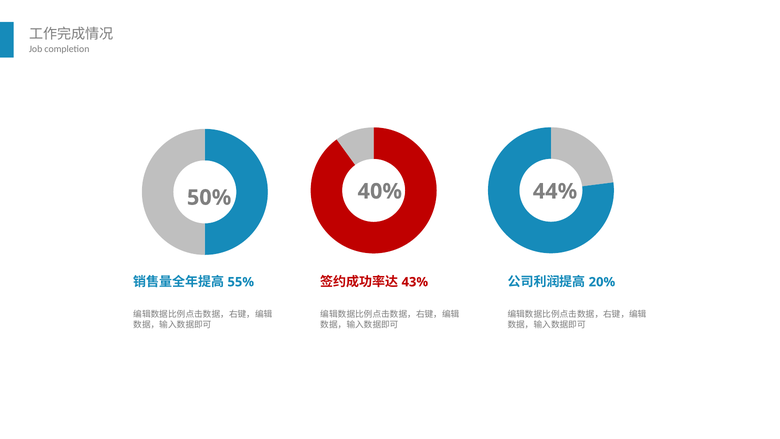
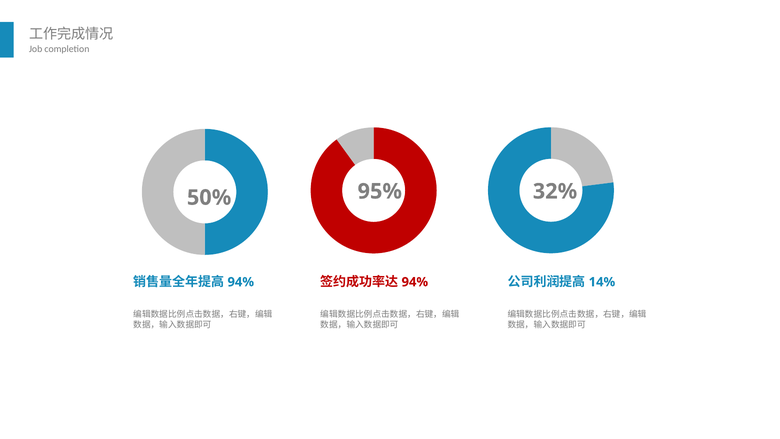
40%: 40% -> 95%
44%: 44% -> 32%
55% at (241, 282): 55% -> 94%
43% at (415, 282): 43% -> 94%
20%: 20% -> 14%
